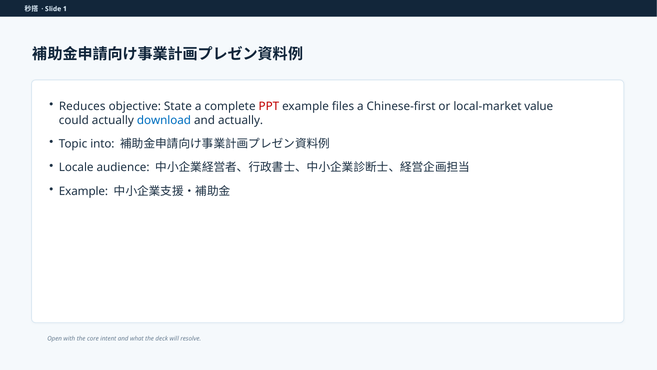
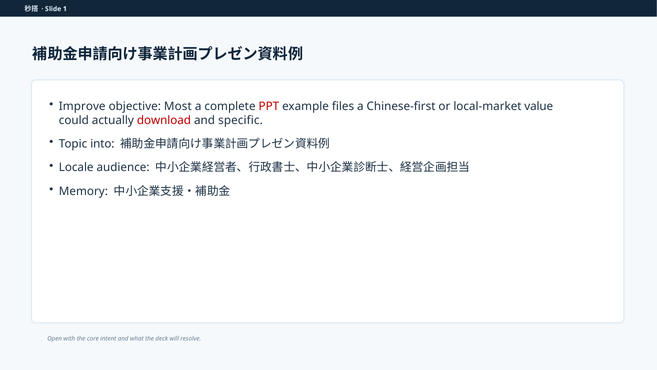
Reduces: Reduces -> Improve
State: State -> Most
download colour: blue -> red
and actually: actually -> specific
Example at (83, 191): Example -> Memory
